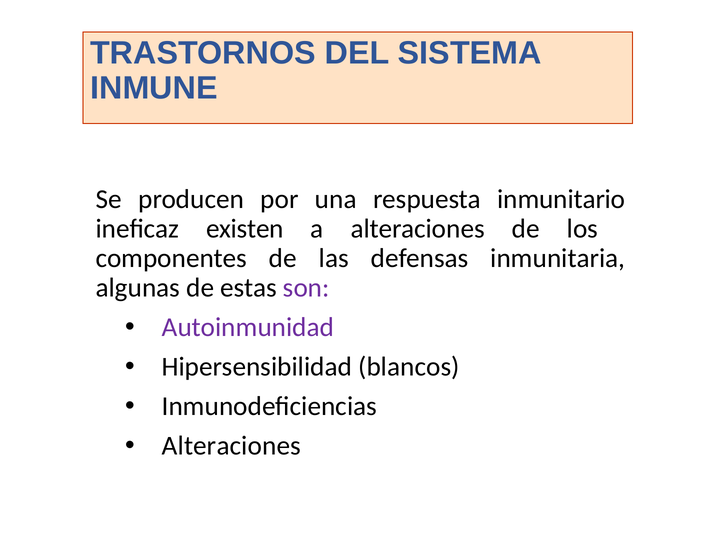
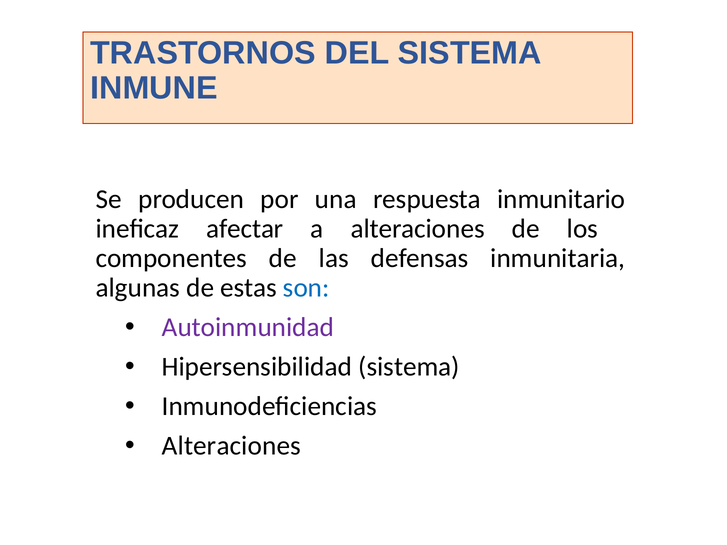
existen: existen -> afectar
son colour: purple -> blue
Hipersensibilidad blancos: blancos -> sistema
